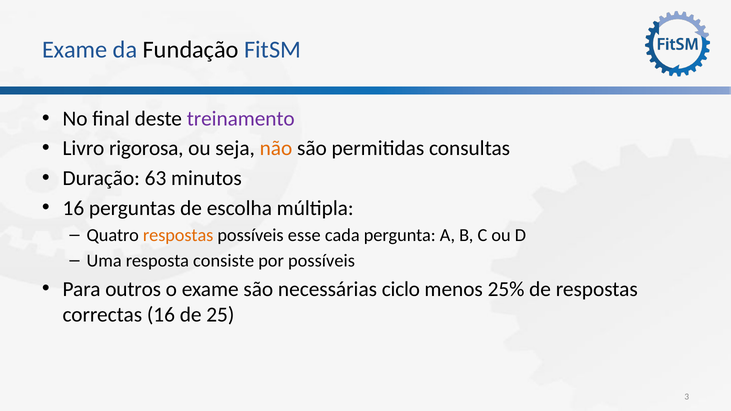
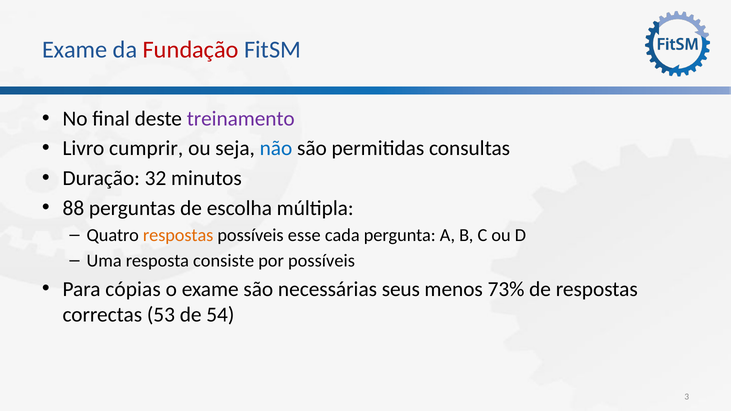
Fundação colour: black -> red
rigorosa: rigorosa -> cumprir
não colour: orange -> blue
63: 63 -> 32
16 at (73, 208): 16 -> 88
outros: outros -> cópias
ciclo: ciclo -> seus
25%: 25% -> 73%
correctas 16: 16 -> 53
25: 25 -> 54
